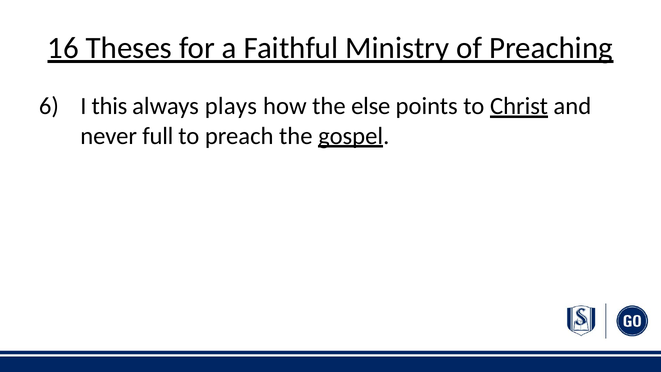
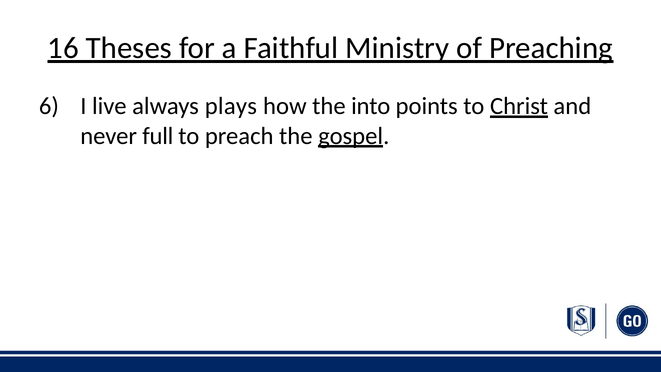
this: this -> live
else: else -> into
